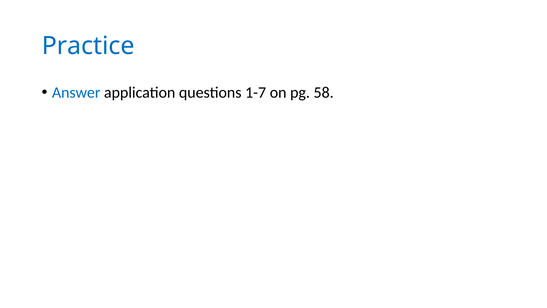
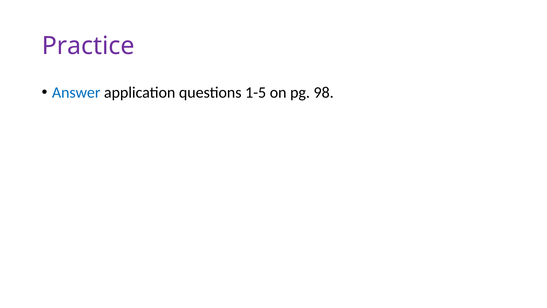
Practice colour: blue -> purple
1-7: 1-7 -> 1-5
58: 58 -> 98
